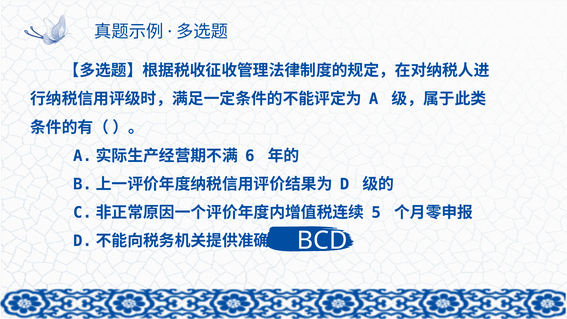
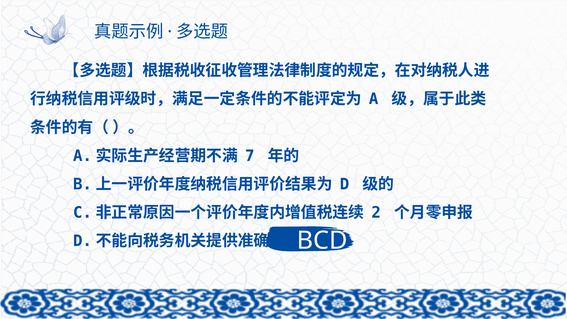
6: 6 -> 7
5: 5 -> 2
